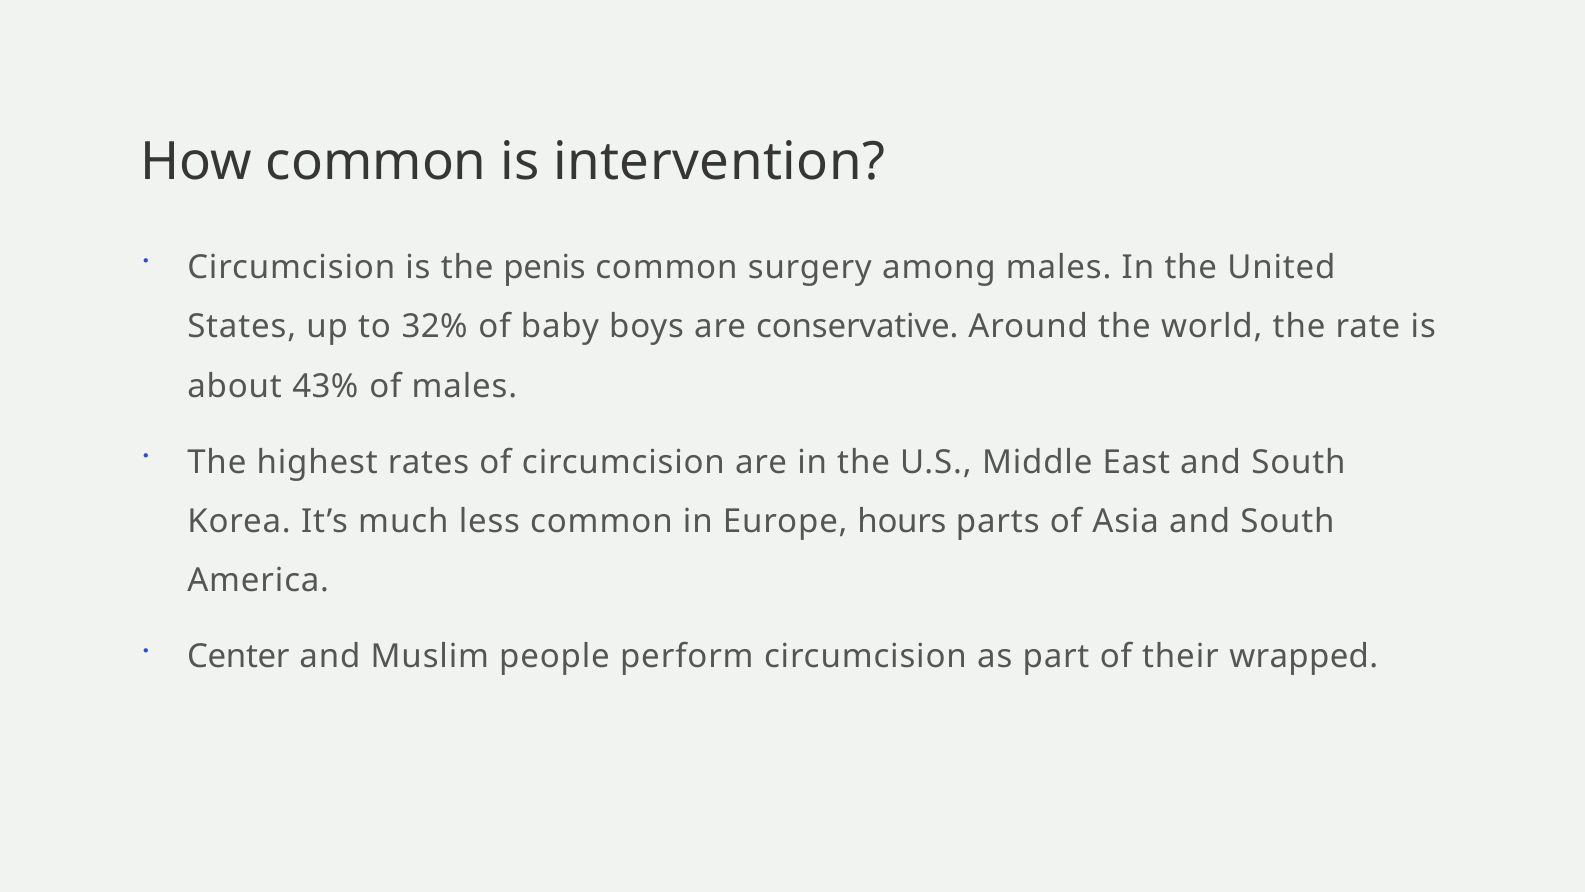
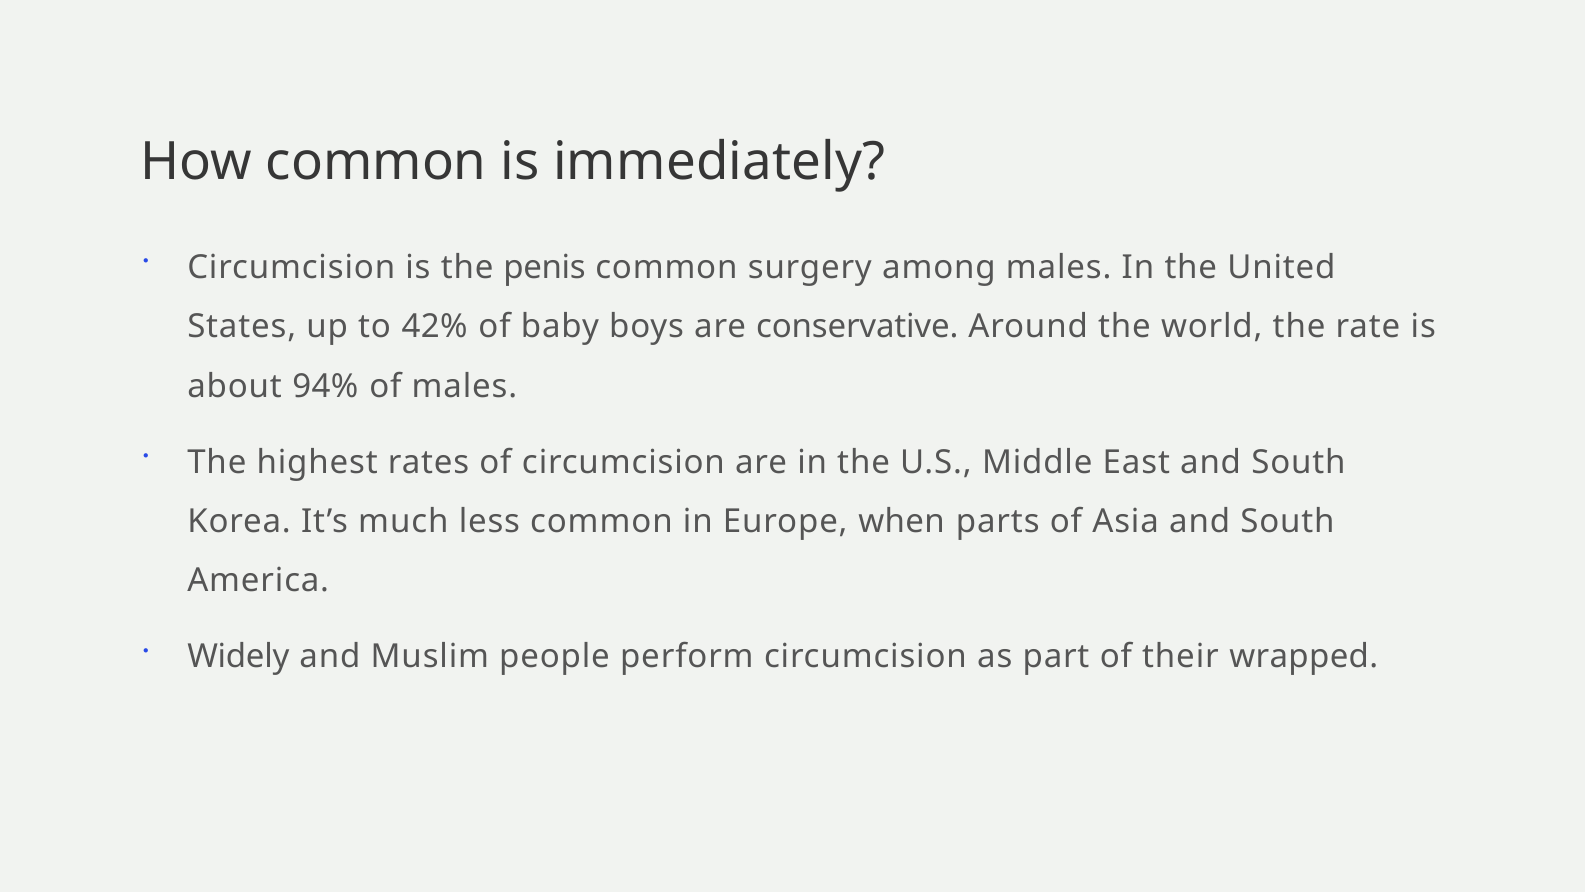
intervention: intervention -> immediately
32%: 32% -> 42%
43%: 43% -> 94%
hours: hours -> when
Center: Center -> Widely
